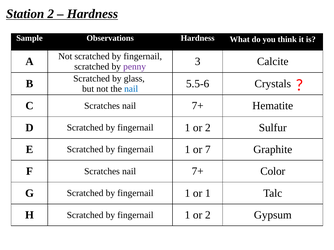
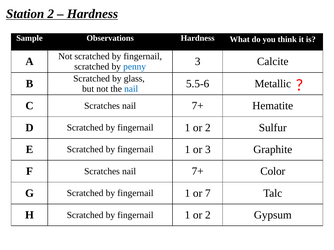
penny colour: purple -> blue
Crystals: Crystals -> Metallic
or 7: 7 -> 3
or 1: 1 -> 7
